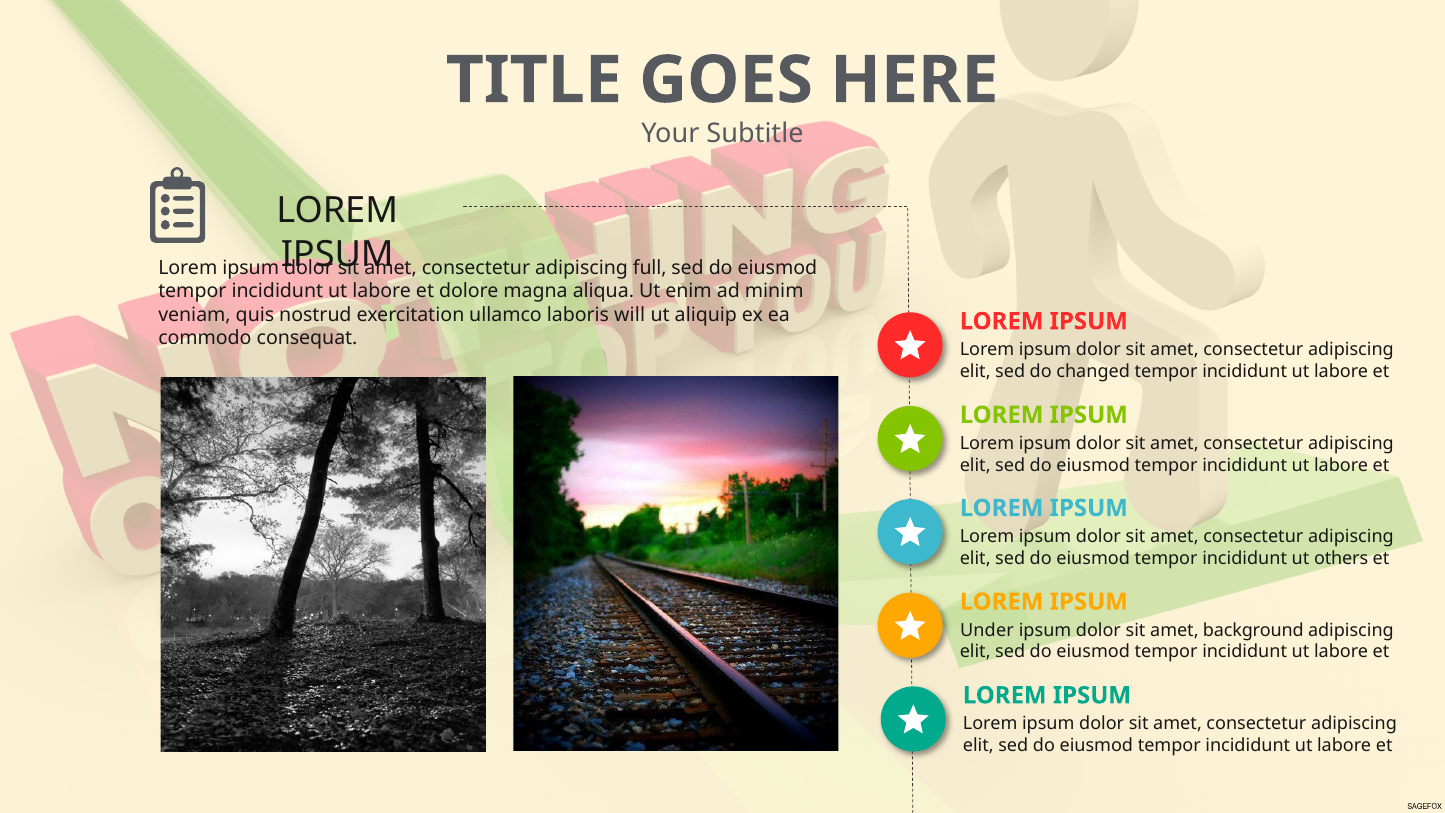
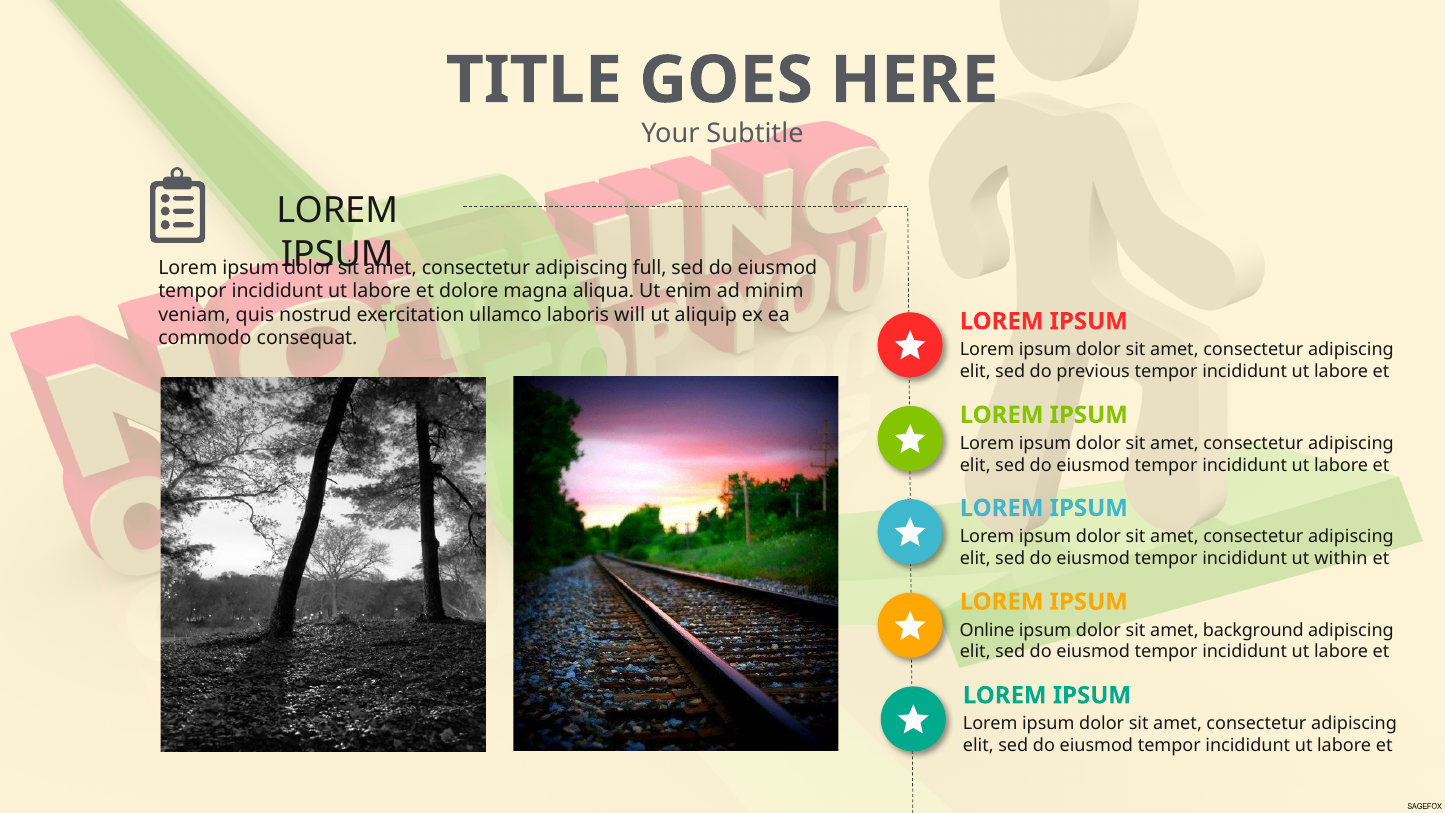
changed: changed -> previous
others: others -> within
Under: Under -> Online
